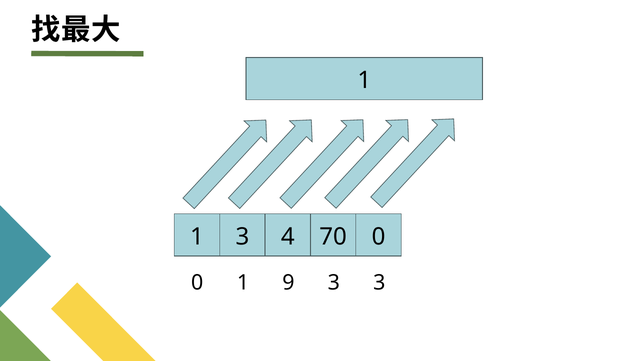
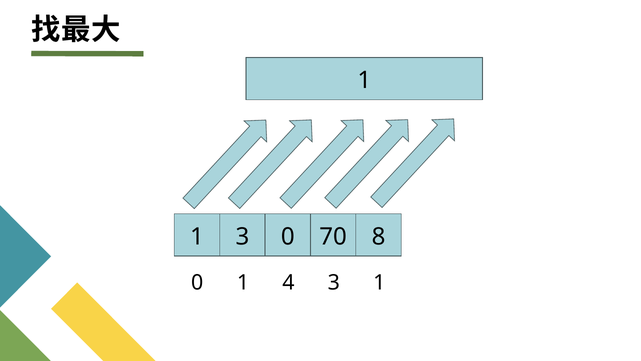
3 4: 4 -> 0
70 0: 0 -> 8
9: 9 -> 4
3 3: 3 -> 1
